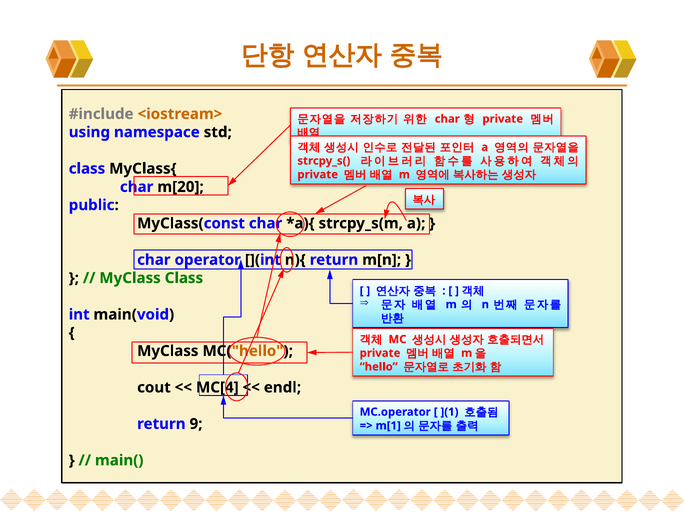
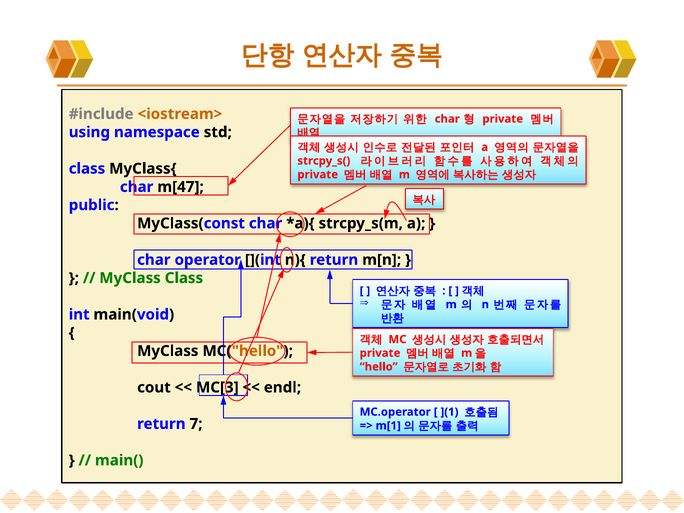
m[20: m[20 -> m[47
MC[4: MC[4 -> MC[3
9: 9 -> 7
